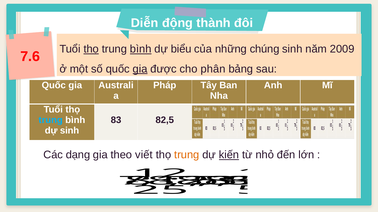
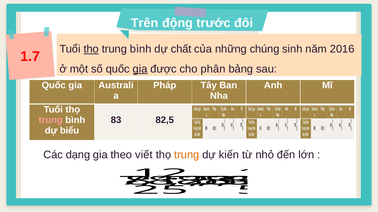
Diễn: Diễn -> Trên
thành: thành -> trước
bình at (141, 49) underline: present -> none
biểu: biểu -> chất
2009: 2009 -> 2016
7.6: 7.6 -> 1.7
trung at (51, 120) colour: light blue -> pink
dự sinh: sinh -> biểu
kiến underline: present -> none
